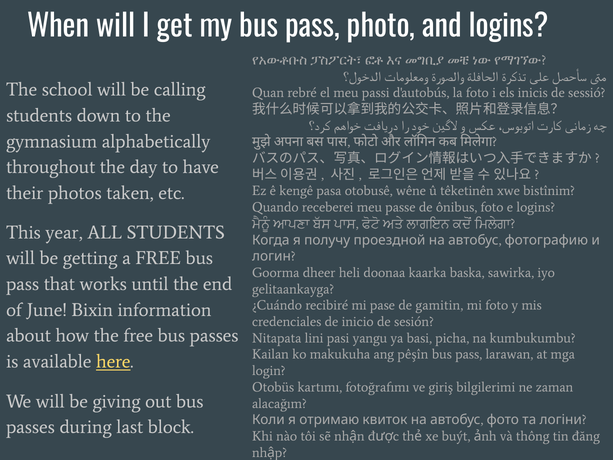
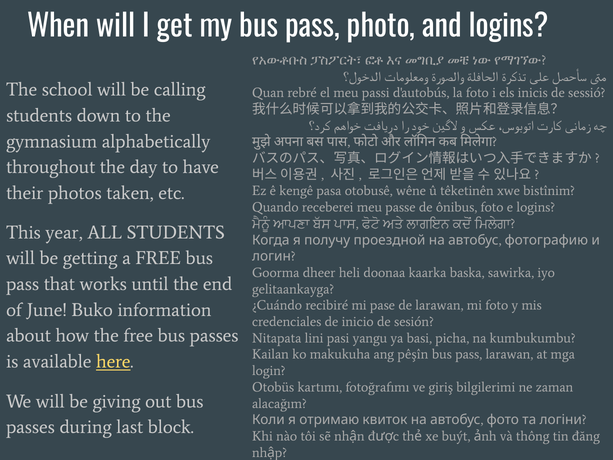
de gamitin: gamitin -> larawan
Bixin: Bixin -> Buko
